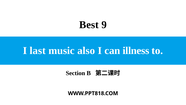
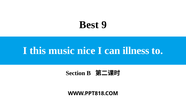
last: last -> this
also: also -> nice
